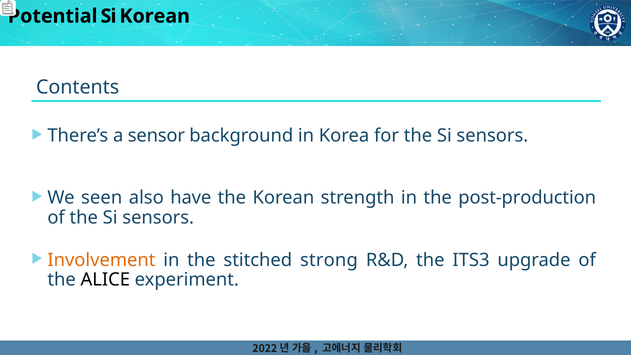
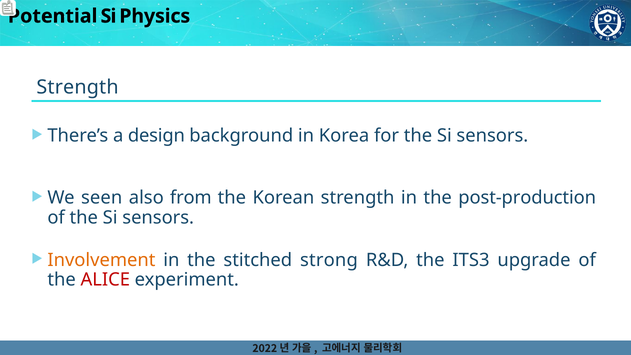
Si Korean: Korean -> Physics
Contents at (78, 87): Contents -> Strength
sensor: sensor -> design
have: have -> from
ALICE colour: black -> red
